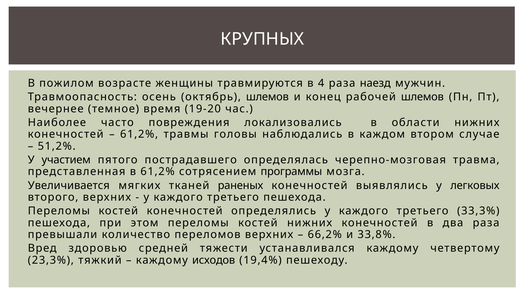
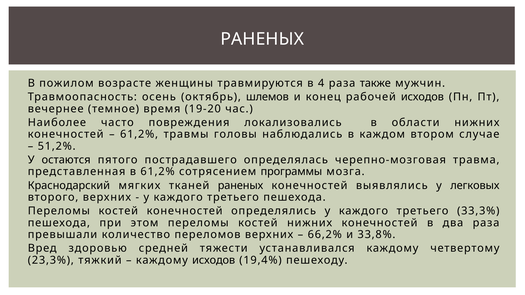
КРУПНЫХ at (262, 39): КРУПНЫХ -> РАНЕНЫХ
наезд: наезд -> также
рабочей шлемов: шлемов -> исходов
участием: участием -> остаются
Увеличивается: Увеличивается -> Краснодарский
